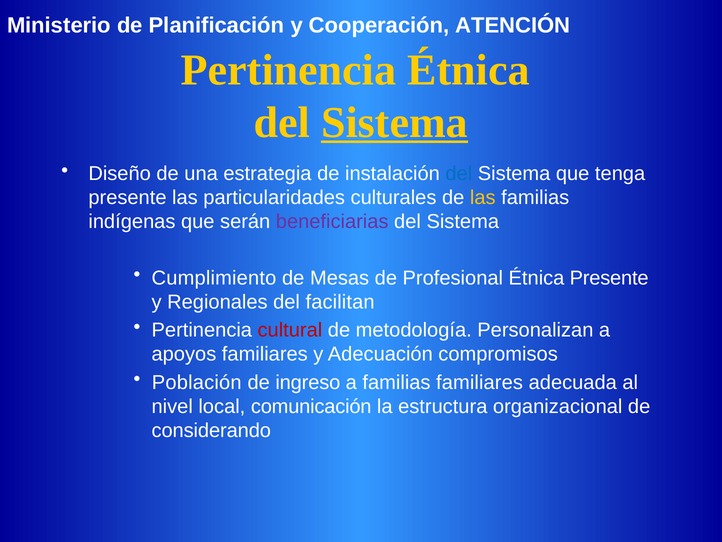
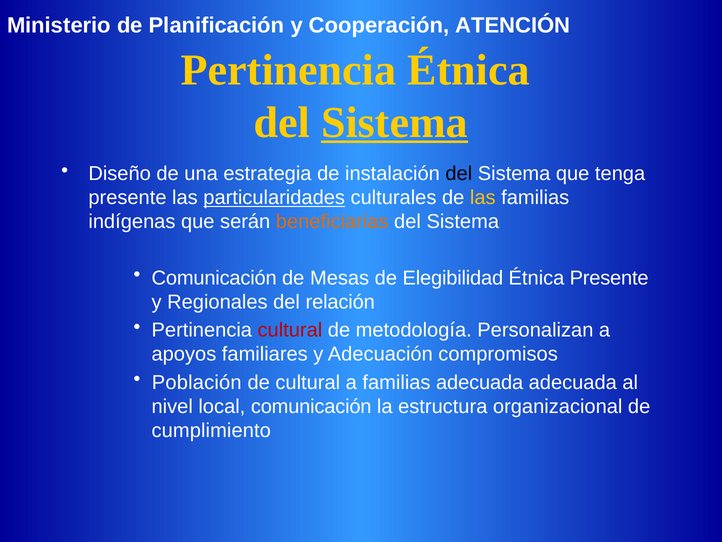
del at (459, 173) colour: blue -> black
particularidades underline: none -> present
beneficiarias colour: purple -> orange
Cumplimiento at (214, 278): Cumplimiento -> Comunicación
Profesional: Profesional -> Elegibilidad
facilitan: facilitan -> relación
de ingreso: ingreso -> cultural
familias familiares: familiares -> adecuada
considerando: considerando -> cumplimiento
